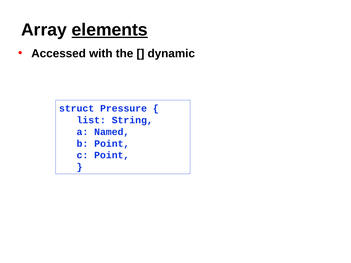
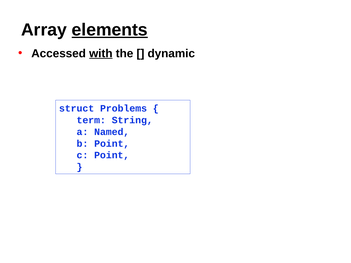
with underline: none -> present
Pressure: Pressure -> Problems
list: list -> term
